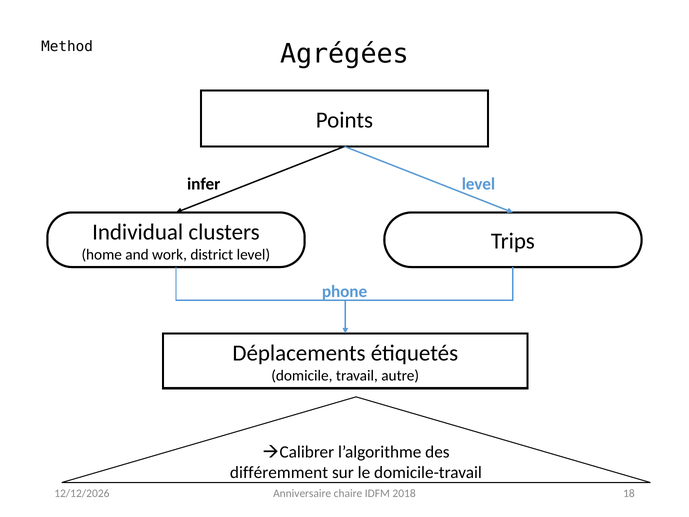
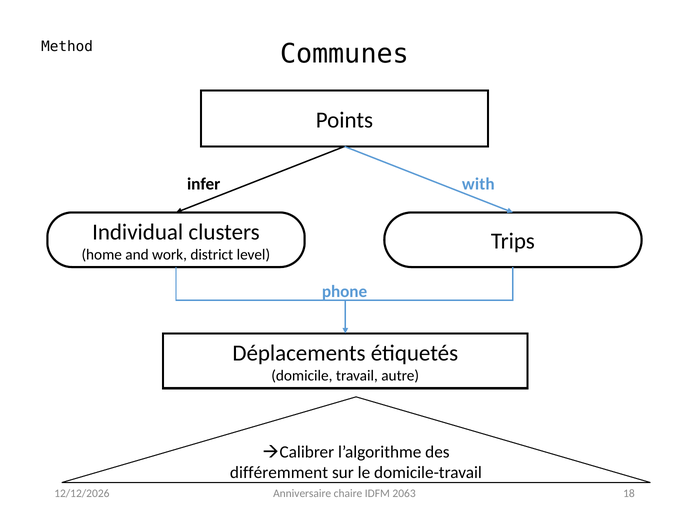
Agrégées: Agrégées -> Communes
level at (478, 184): level -> with
2018: 2018 -> 2063
